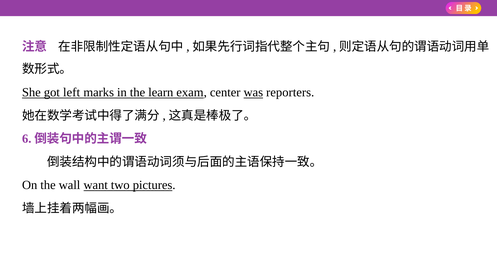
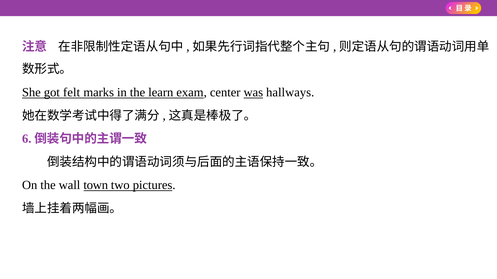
left: left -> felt
reporters: reporters -> hallways
want: want -> town
